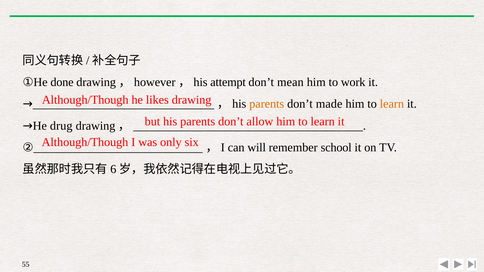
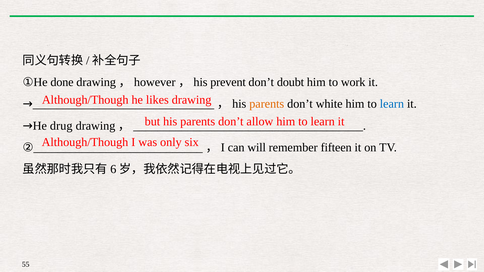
attempt: attempt -> prevent
mean: mean -> doubt
made: made -> white
learn at (392, 104) colour: orange -> blue
school: school -> fifteen
